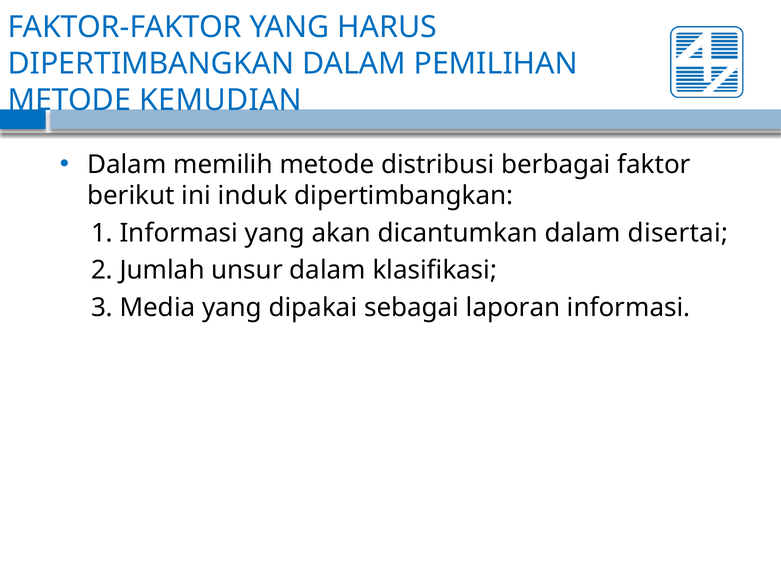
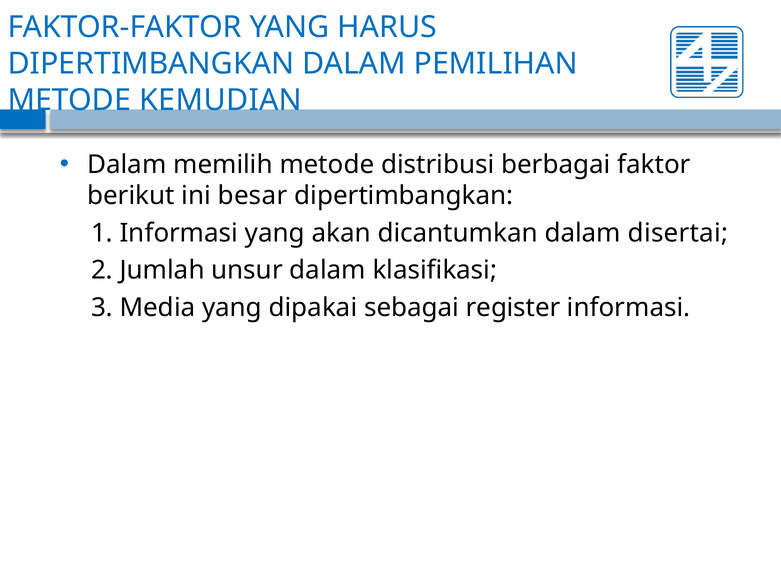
induk: induk -> besar
laporan: laporan -> register
